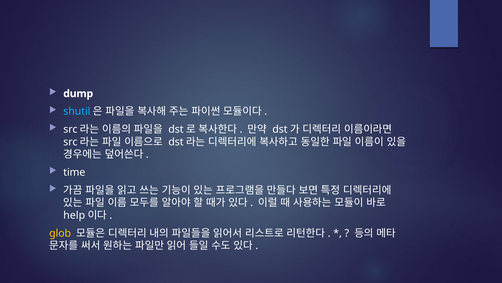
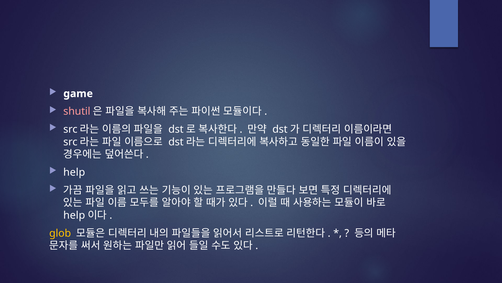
dump: dump -> game
shutil colour: light blue -> pink
time at (74, 172): time -> help
